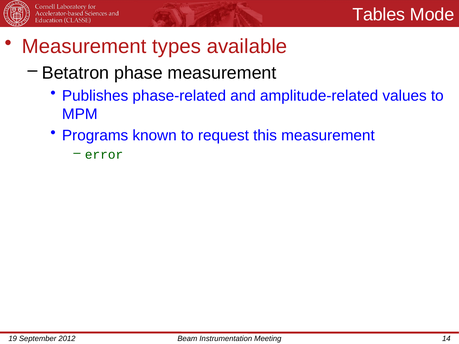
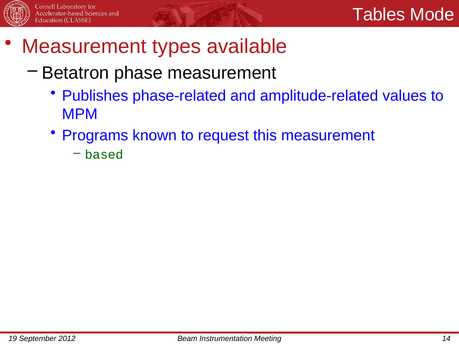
error: error -> based
